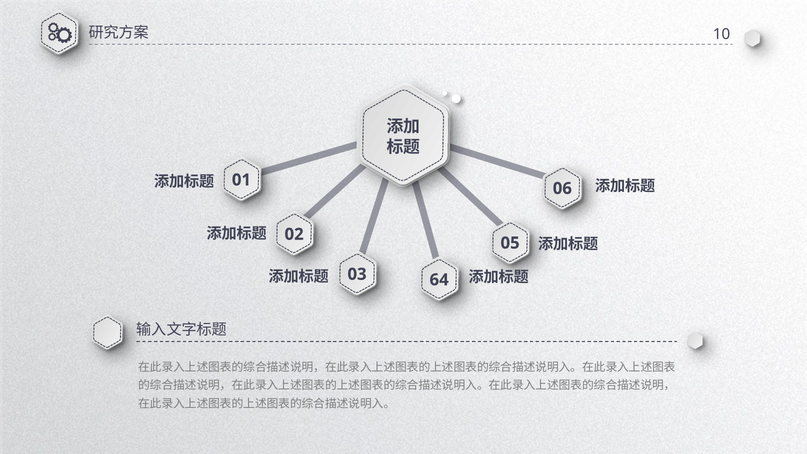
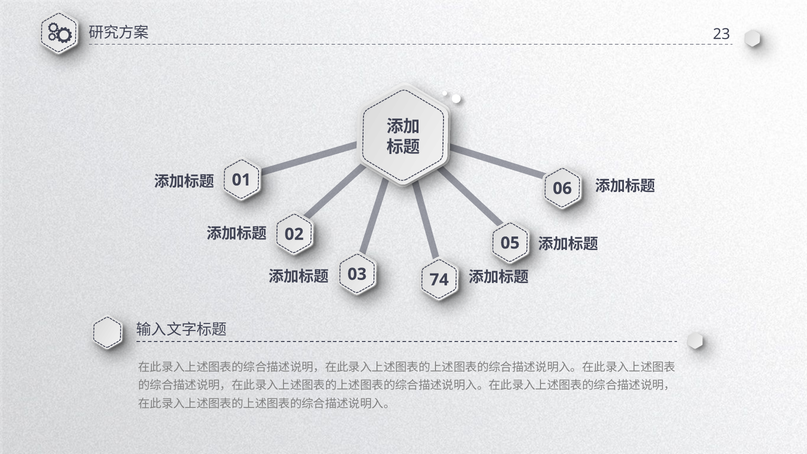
10: 10 -> 23
64: 64 -> 74
